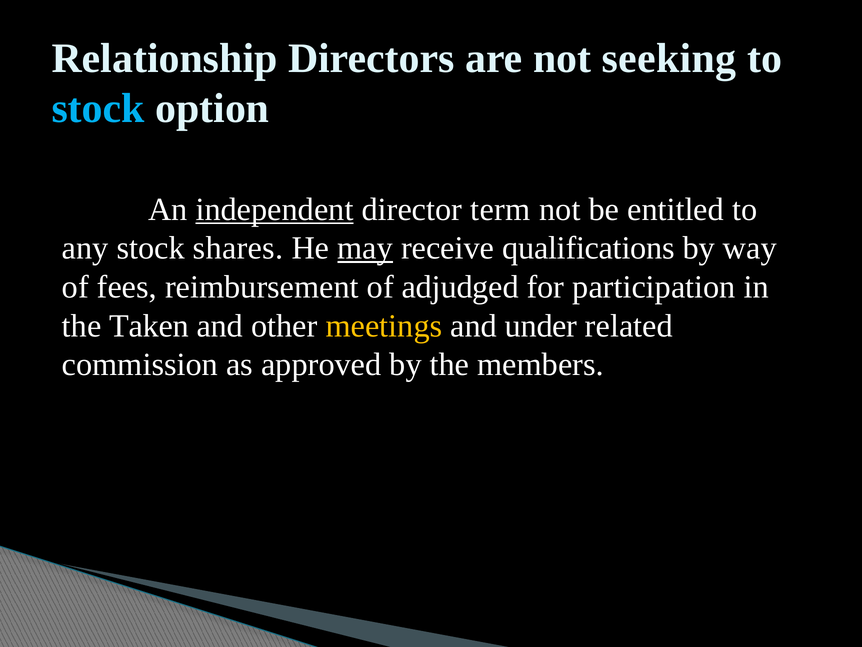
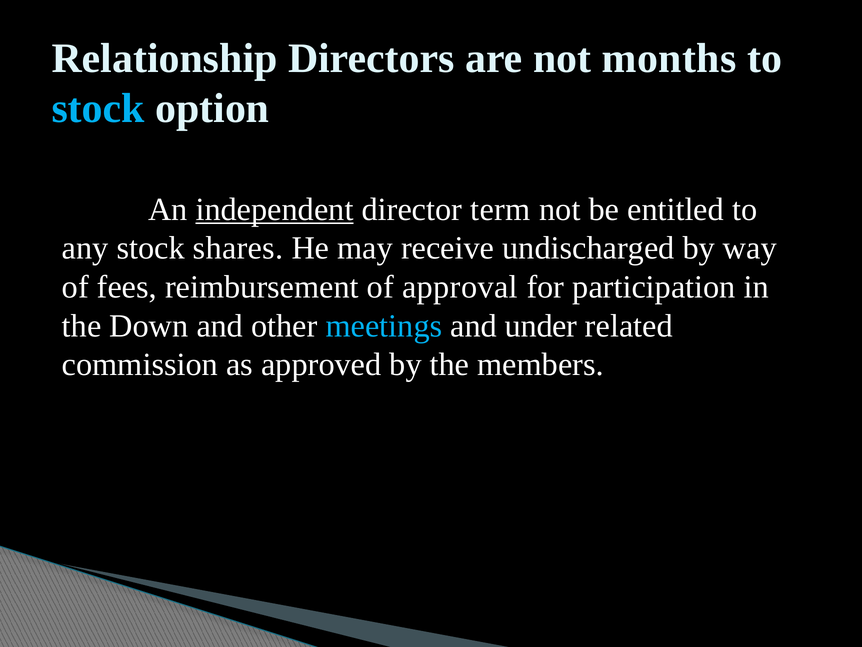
seeking: seeking -> months
may underline: present -> none
qualifications: qualifications -> undischarged
adjudged: adjudged -> approval
Taken: Taken -> Down
meetings colour: yellow -> light blue
